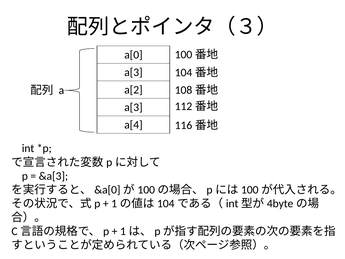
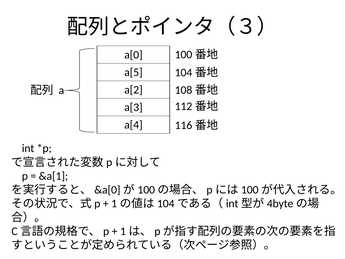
a[3 at (133, 72): a[3 -> a[5
&a[3: &a[3 -> &a[1
